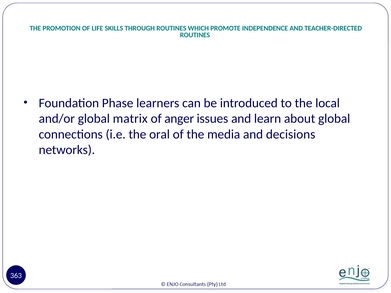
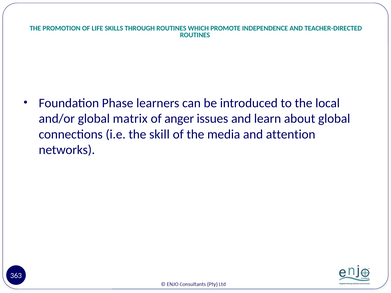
oral: oral -> skill
decisions: decisions -> attention
